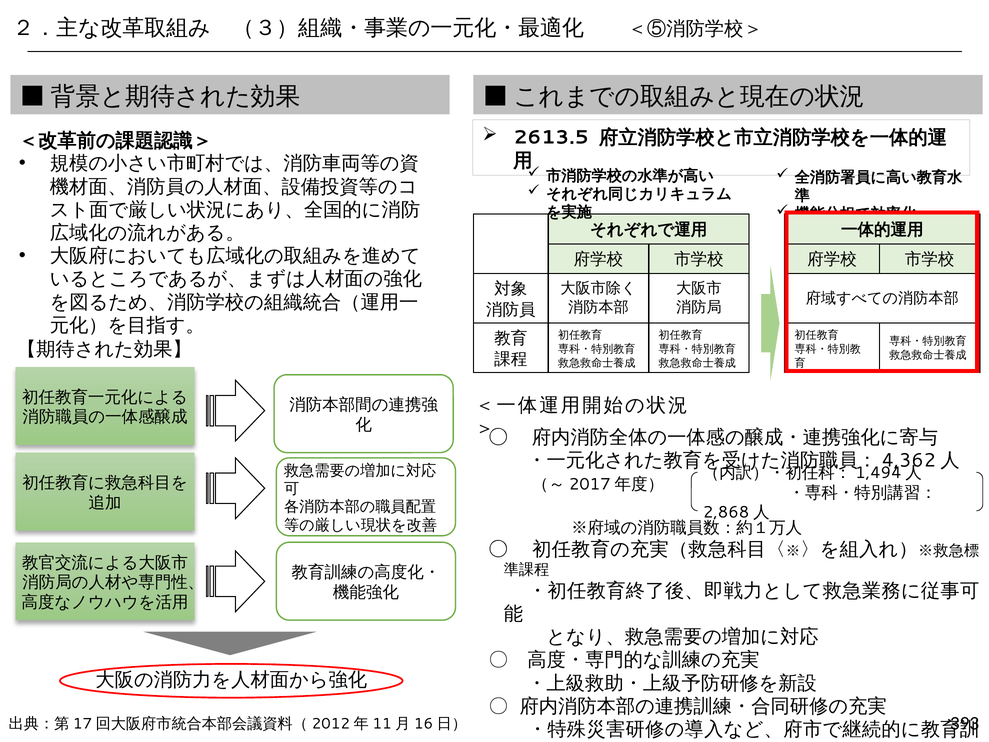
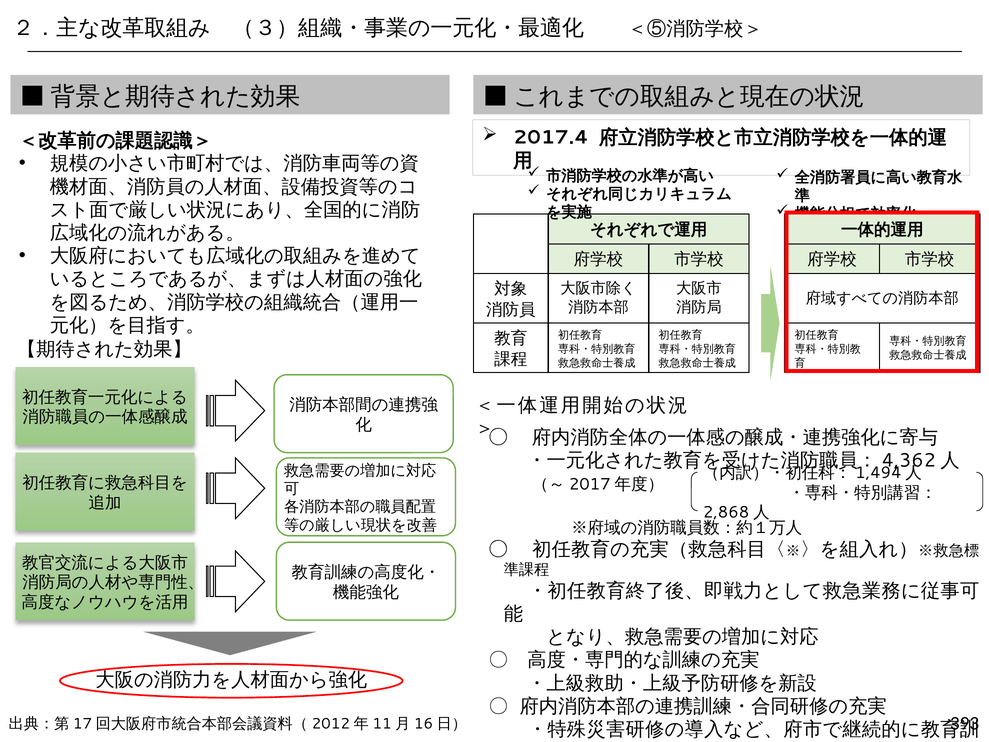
2613.5: 2613.5 -> 2017.4
